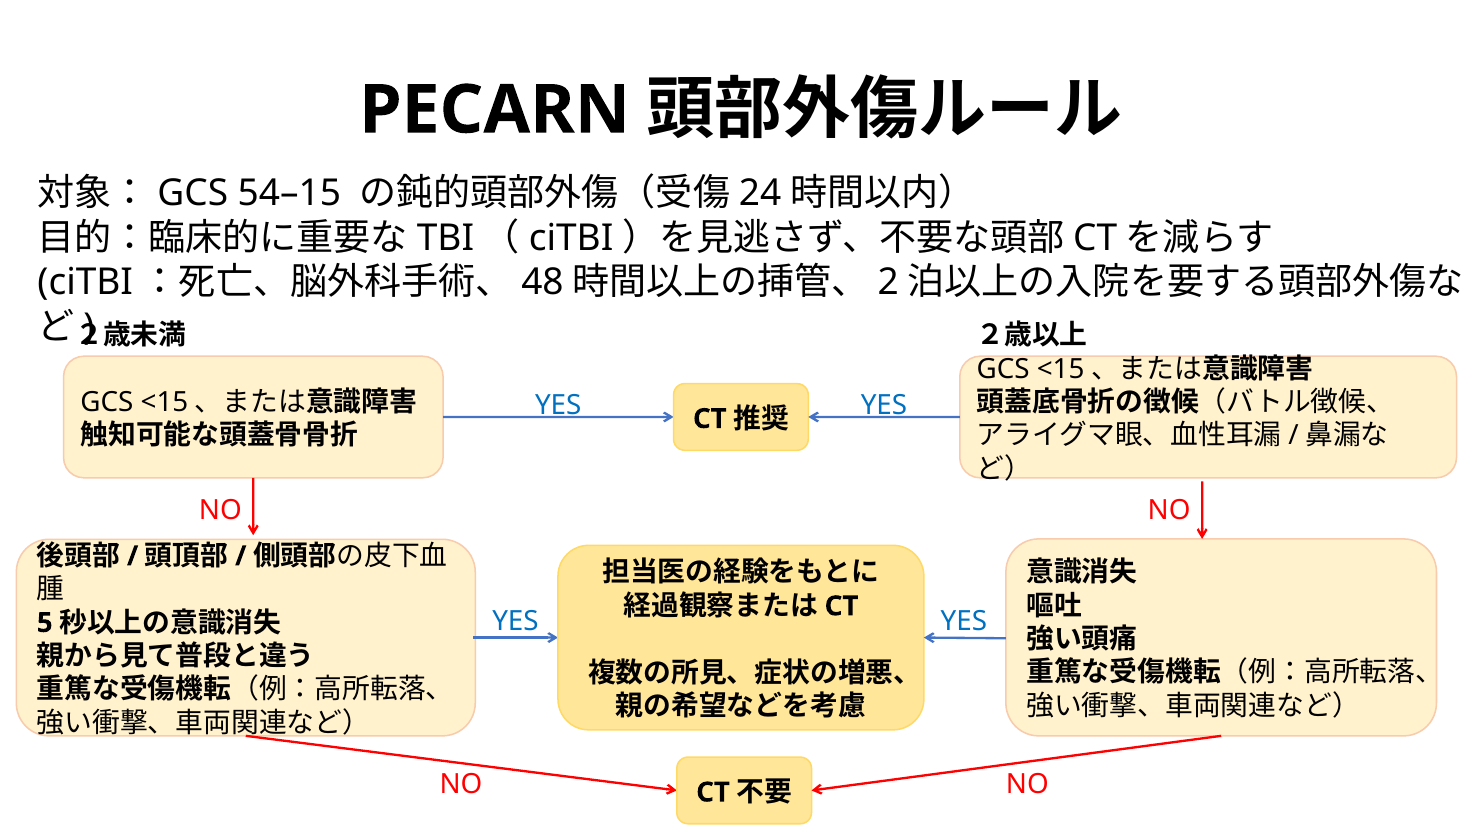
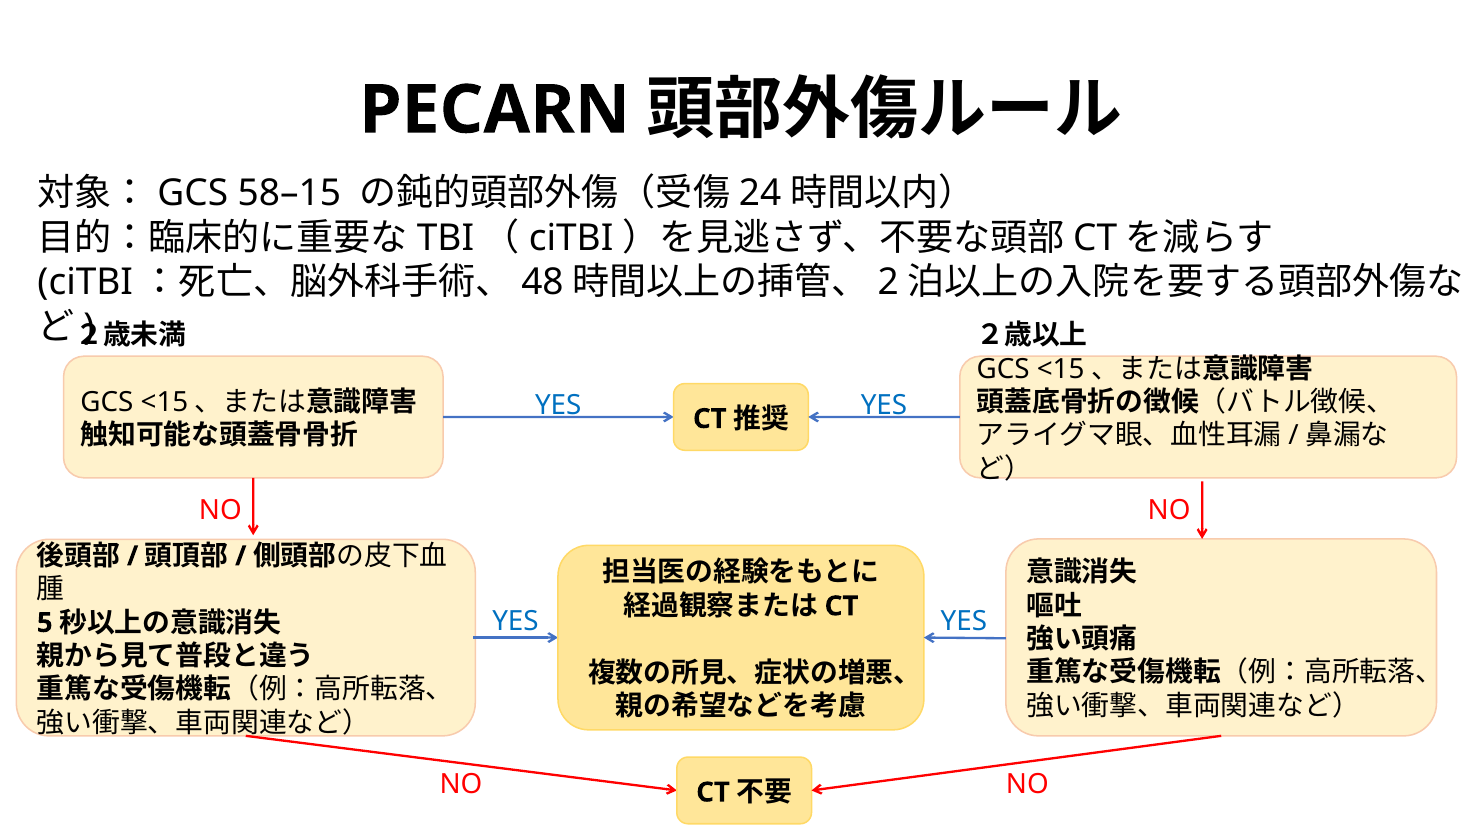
54–15: 54–15 -> 58–15
